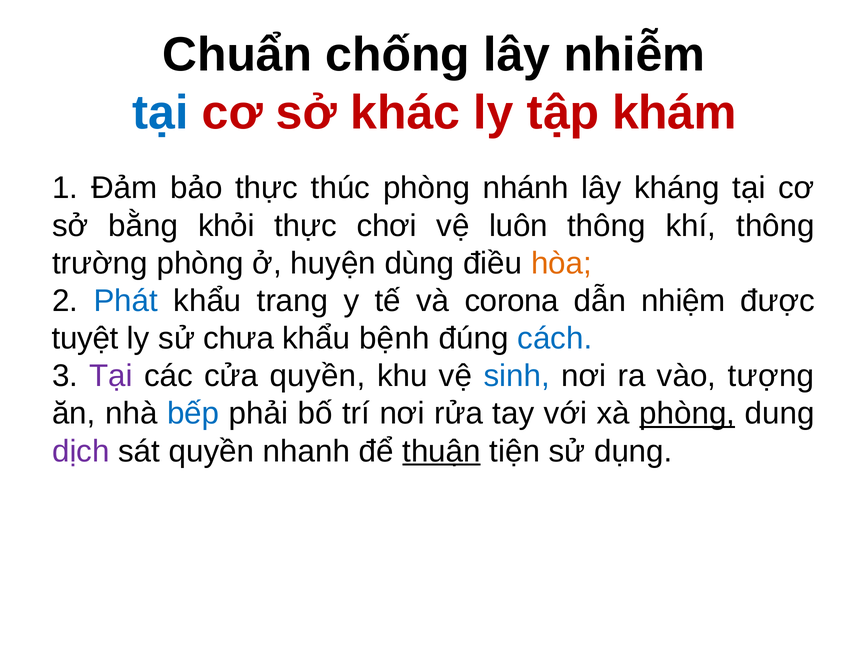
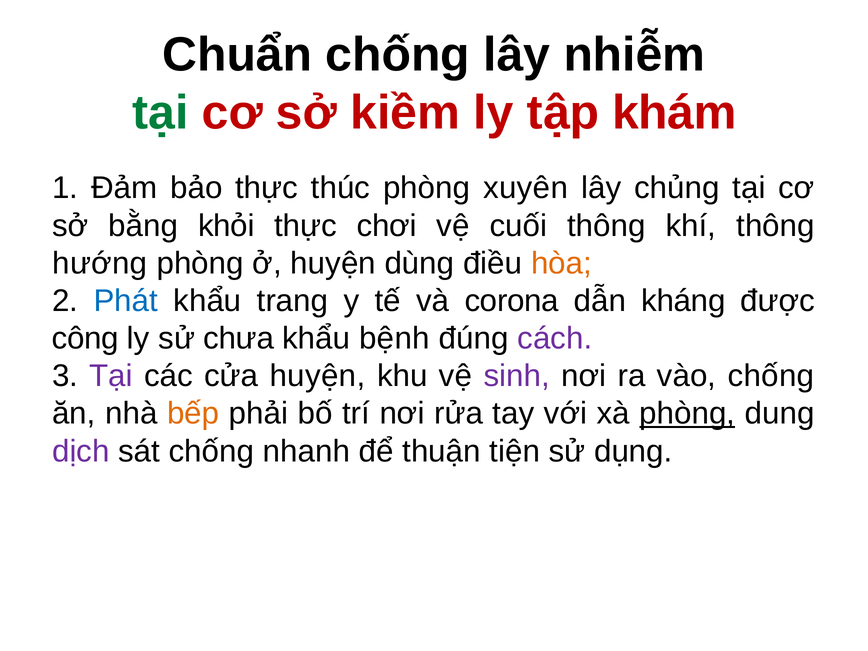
tại at (160, 113) colour: blue -> green
khác: khác -> kiềm
nhánh: nhánh -> xuyên
kháng: kháng -> chủng
luôn: luôn -> cuối
trường: trường -> hướng
nhiệm: nhiệm -> kháng
tuyệt: tuyệt -> công
cách colour: blue -> purple
cửa quyền: quyền -> huyện
sinh colour: blue -> purple
vào tượng: tượng -> chống
bếp colour: blue -> orange
sát quyền: quyền -> chống
thuận underline: present -> none
